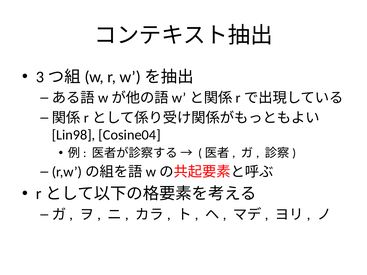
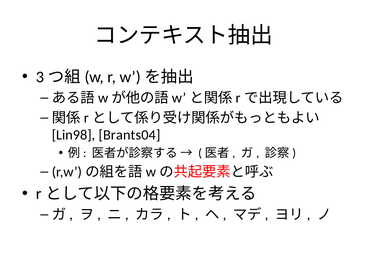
Cosine04: Cosine04 -> Brants04
